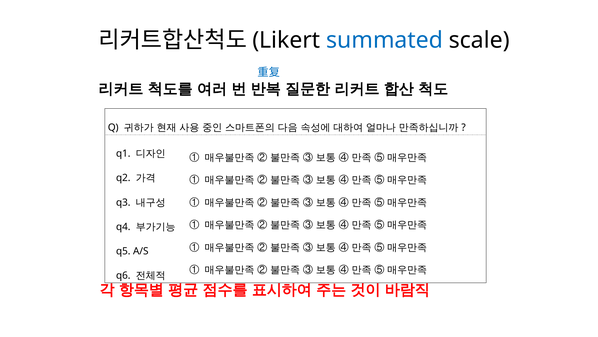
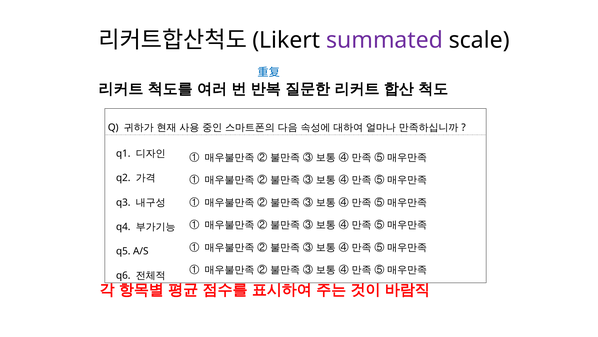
summated colour: blue -> purple
